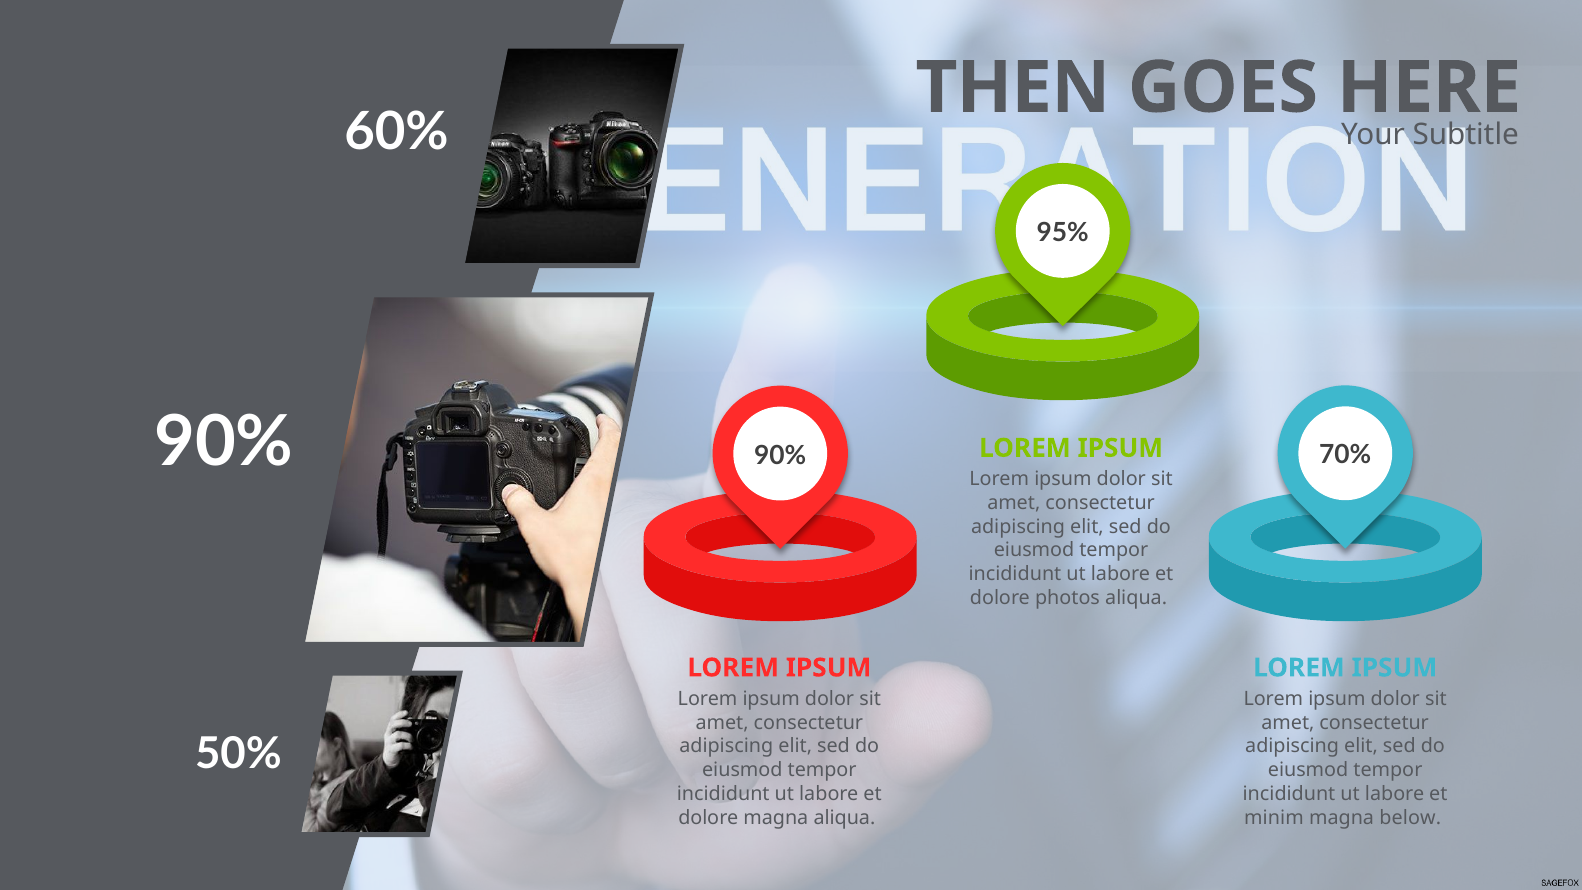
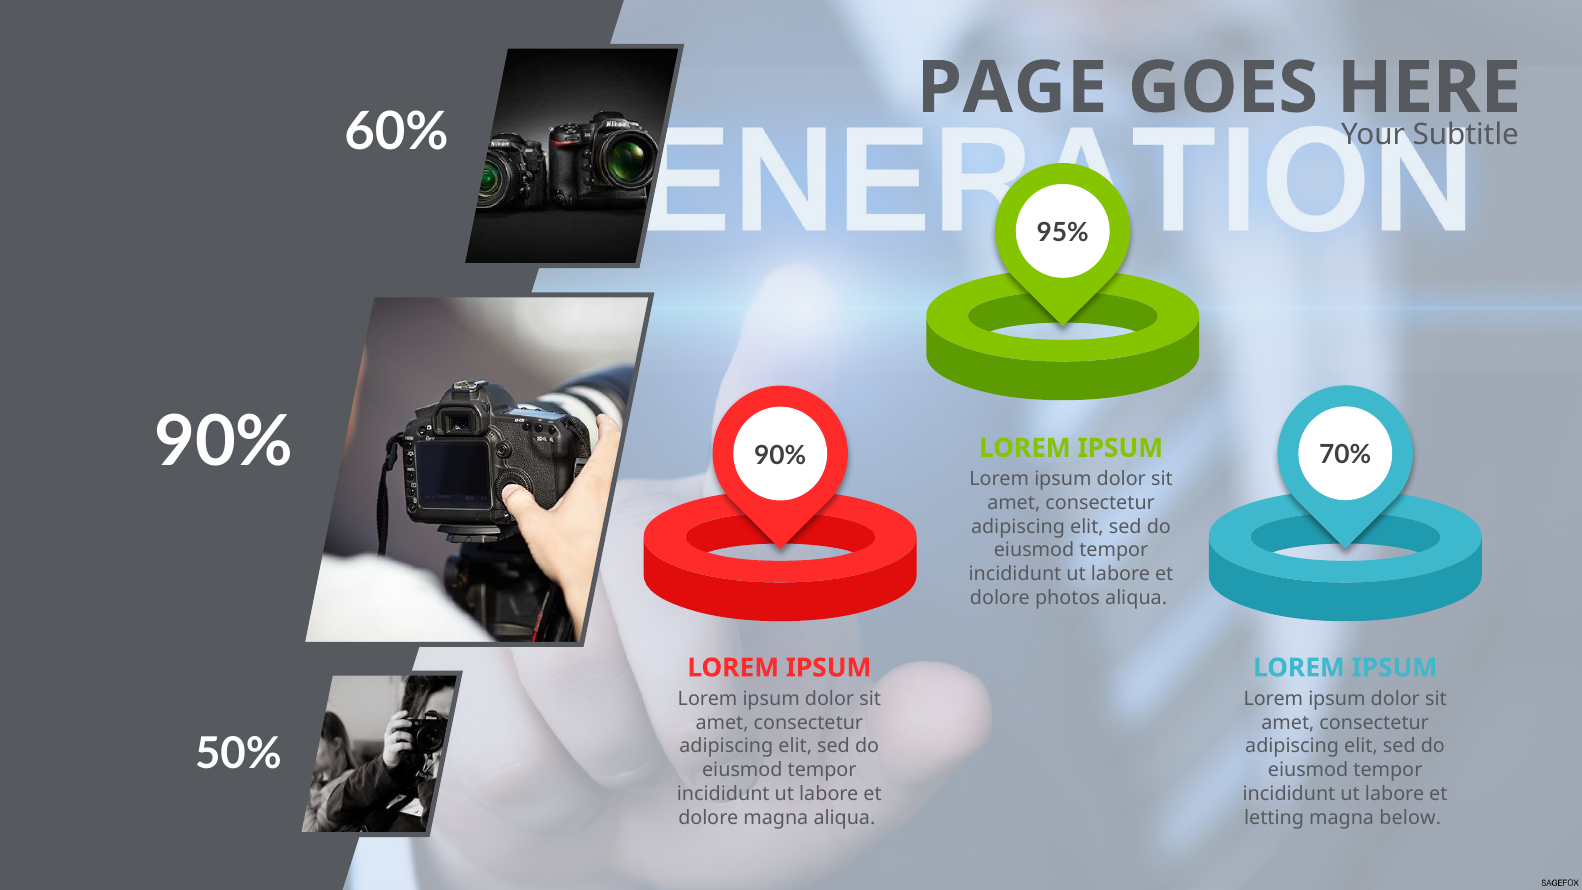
THEN: THEN -> PAGE
minim: minim -> letting
